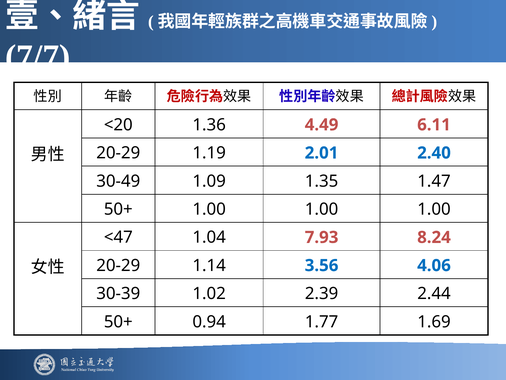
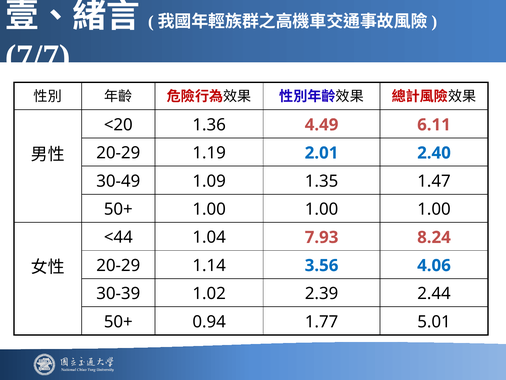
<47: <47 -> <44
1.69: 1.69 -> 5.01
